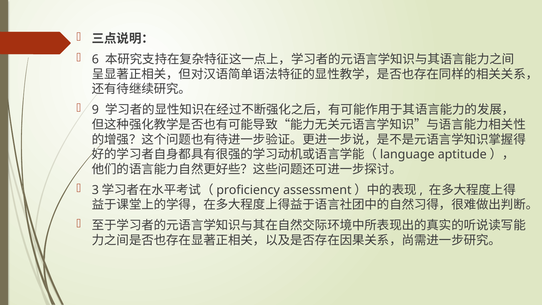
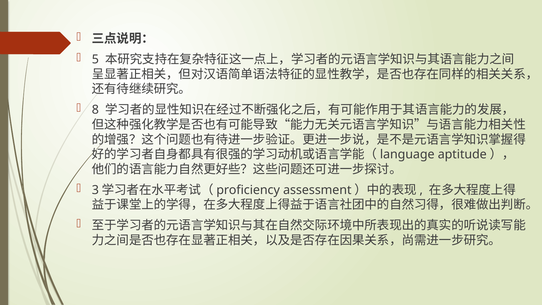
6: 6 -> 5
9: 9 -> 8
